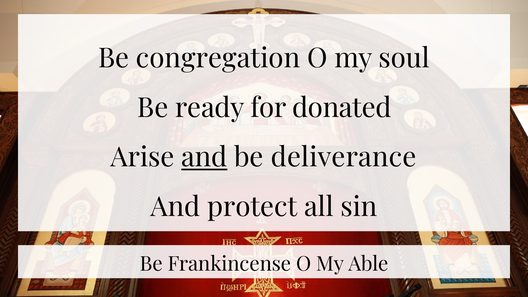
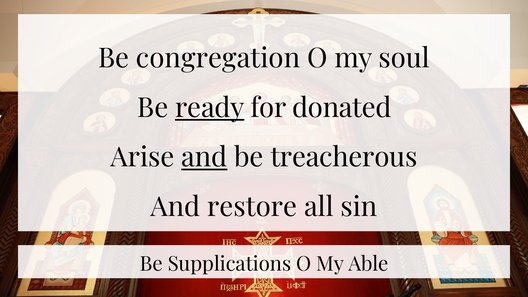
ready underline: none -> present
deliverance: deliverance -> treacherous
protect: protect -> restore
Frankincense: Frankincense -> Supplications
